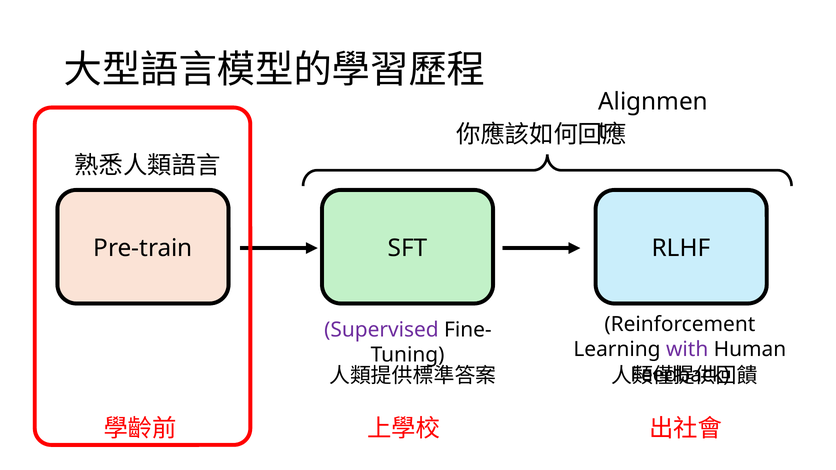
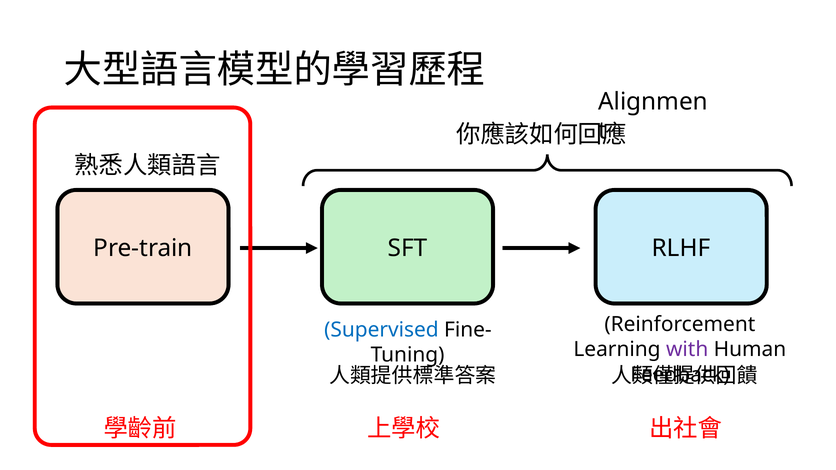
Supervised colour: purple -> blue
